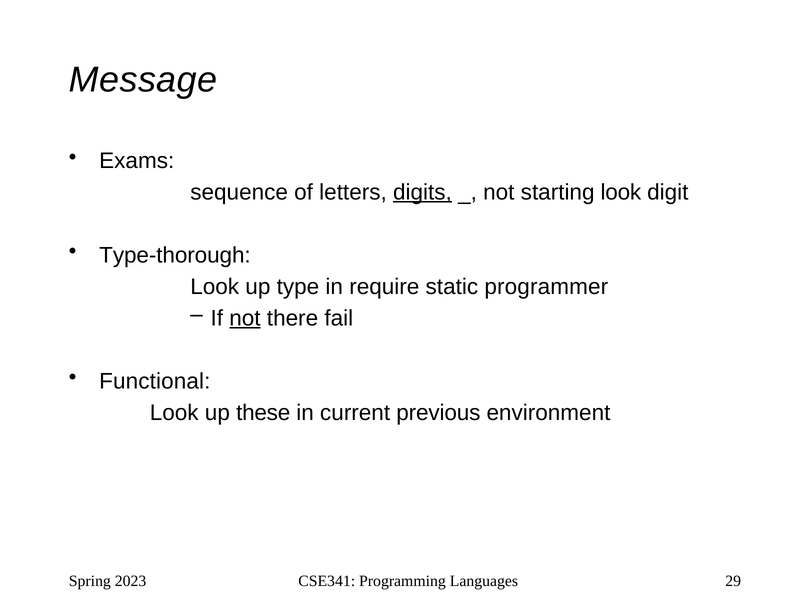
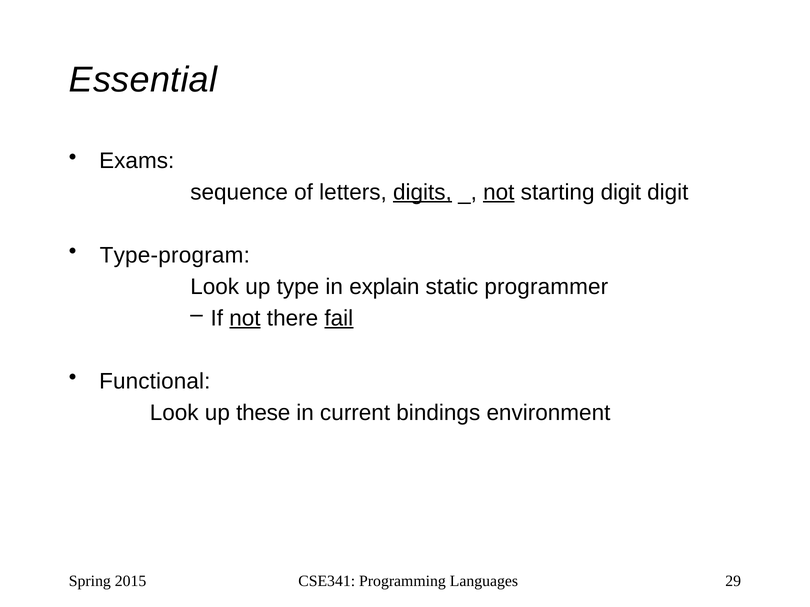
Message: Message -> Essential
not at (499, 192) underline: none -> present
starting look: look -> digit
Type-thorough: Type-thorough -> Type-program
require: require -> explain
fail underline: none -> present
previous: previous -> bindings
2023: 2023 -> 2015
